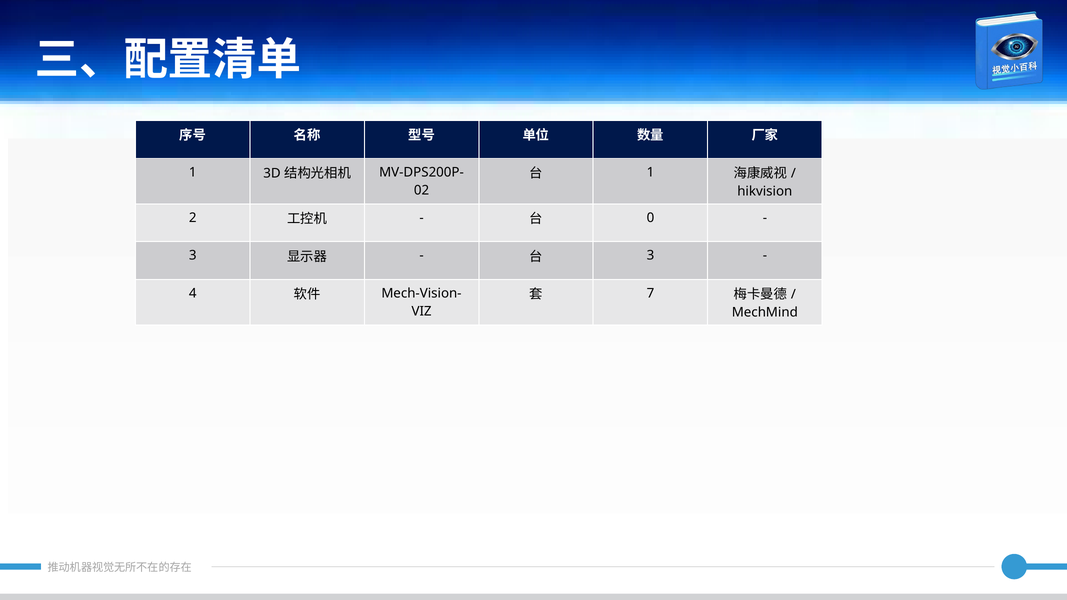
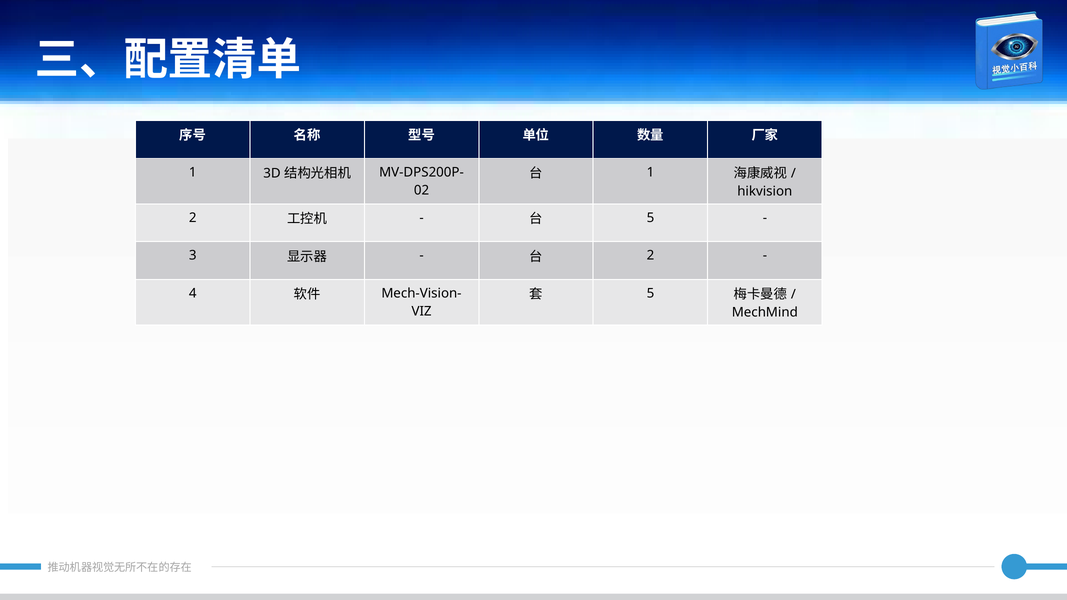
0 at (650, 218): 0 -> 5
3 at (650, 256): 3 -> 2
7 at (650, 293): 7 -> 5
